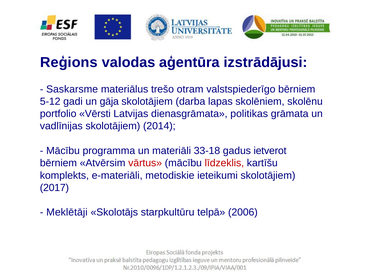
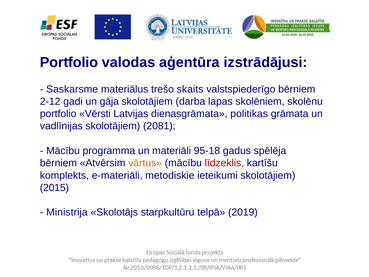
Reģions at (69, 62): Reģions -> Portfolio
otram: otram -> skaits
5-12: 5-12 -> 2-12
2014: 2014 -> 2081
33-18: 33-18 -> 95-18
ietverot: ietverot -> spēlēja
vārtus colour: red -> orange
2017: 2017 -> 2015
Meklētāji: Meklētāji -> Ministrija
2006: 2006 -> 2019
